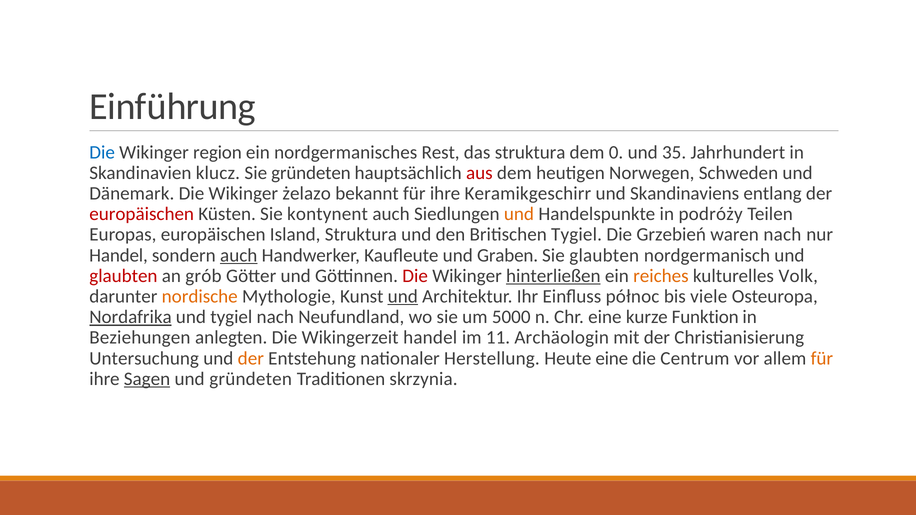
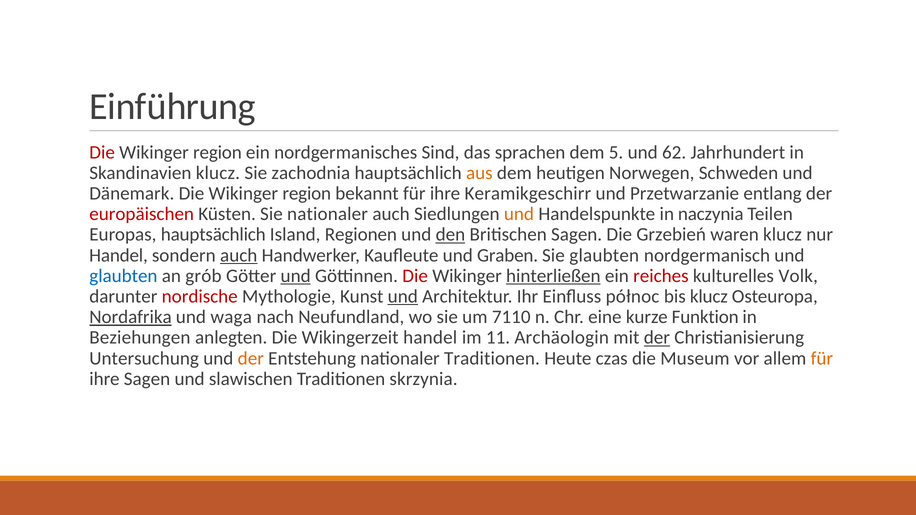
Die at (102, 152) colour: blue -> red
Rest: Rest -> Sind
das struktura: struktura -> sprachen
0: 0 -> 5
35: 35 -> 62
Sie gründeten: gründeten -> zachodnia
aus colour: red -> orange
Dänemark Die Wikinger żelazo: żelazo -> region
Skandinaviens: Skandinaviens -> Przetwarzanie
Sie kontynent: kontynent -> nationaler
podróży: podróży -> naczynia
Europas europäischen: europäischen -> hauptsächlich
Island Struktura: Struktura -> Regionen
den underline: none -> present
Britischen Tygiel: Tygiel -> Sagen
waren nach: nach -> klucz
glaubten at (123, 276) colour: red -> blue
und at (296, 276) underline: none -> present
reiches colour: orange -> red
nordische colour: orange -> red
bis viele: viele -> klucz
und tygiel: tygiel -> waga
5000: 5000 -> 7110
der at (657, 338) underline: none -> present
nationaler Herstellung: Herstellung -> Traditionen
Heute eine: eine -> czas
Centrum: Centrum -> Museum
Sagen at (147, 379) underline: present -> none
und gründeten: gründeten -> slawischen
